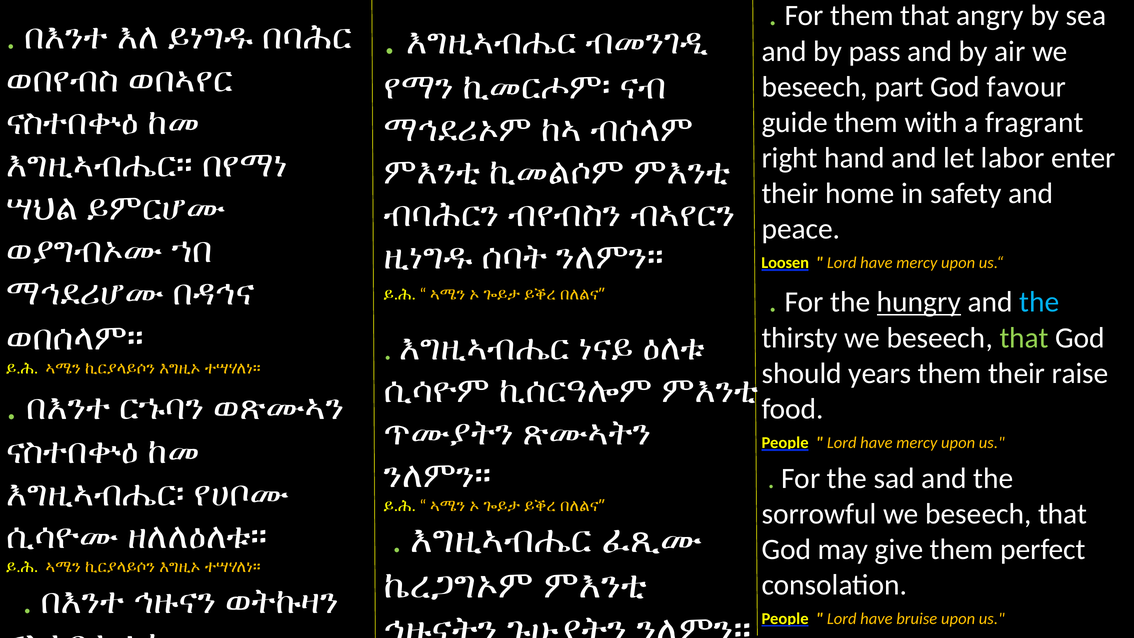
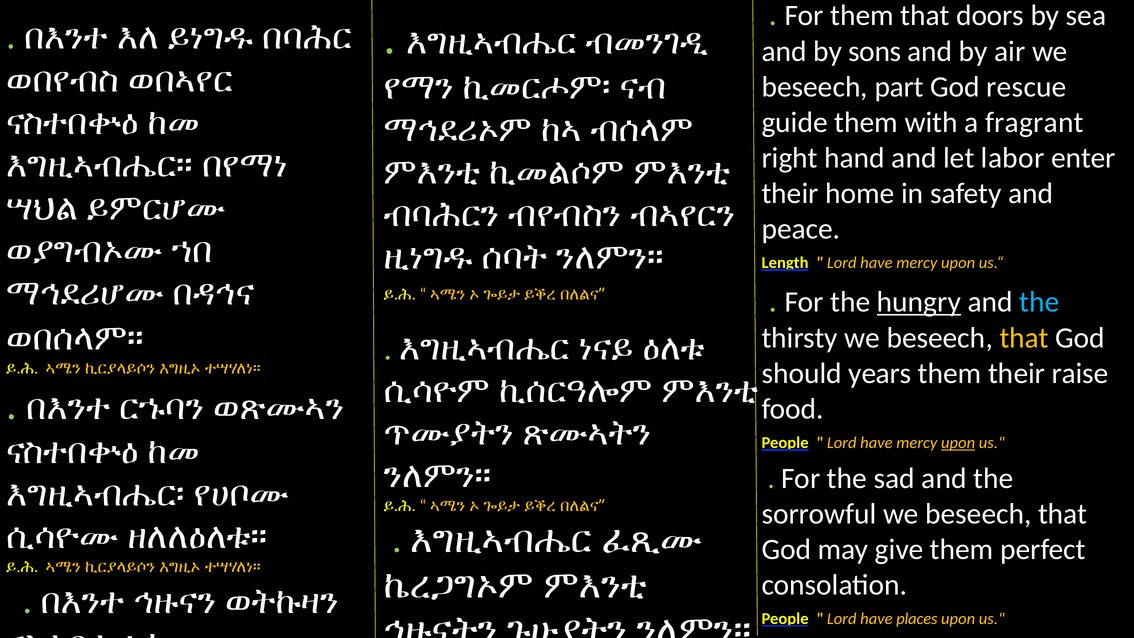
angry: angry -> doors
pass: pass -> sons
favour: favour -> rescue
Loosen: Loosen -> Length
that at (1024, 338) colour: light green -> yellow
upon at (958, 443) underline: none -> present
bruise: bruise -> places
